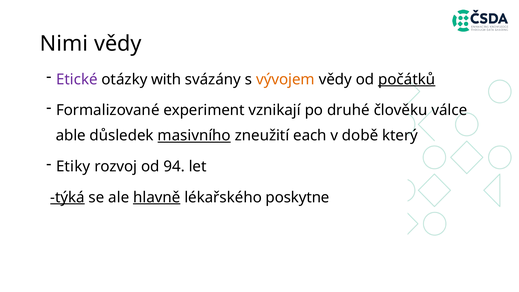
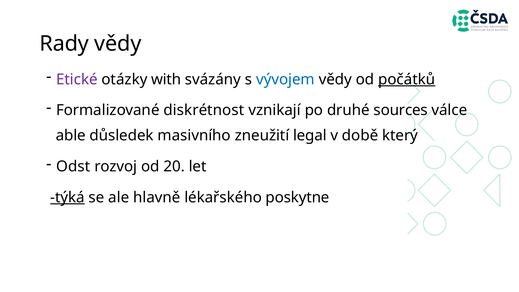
Nimi: Nimi -> Rady
vývojem colour: orange -> blue
experiment: experiment -> diskrétnost
člověku: člověku -> sources
masivního underline: present -> none
each: each -> legal
Etiky: Etiky -> Odst
94: 94 -> 20
hlavně underline: present -> none
